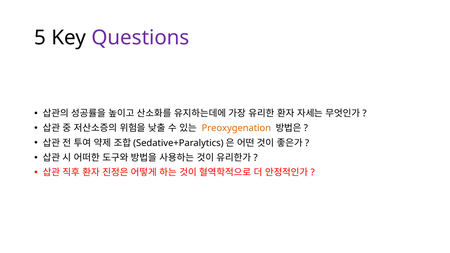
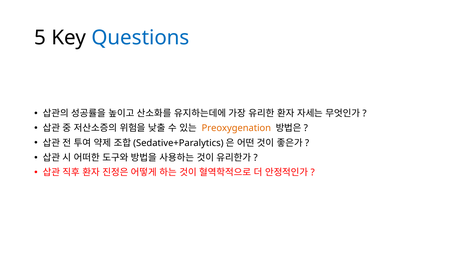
Questions colour: purple -> blue
